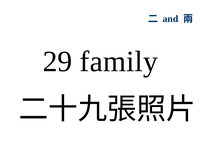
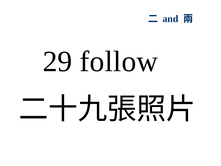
family: family -> follow
